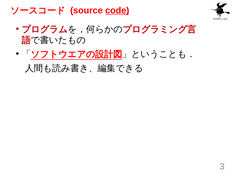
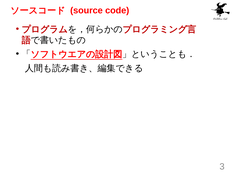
code underline: present -> none
